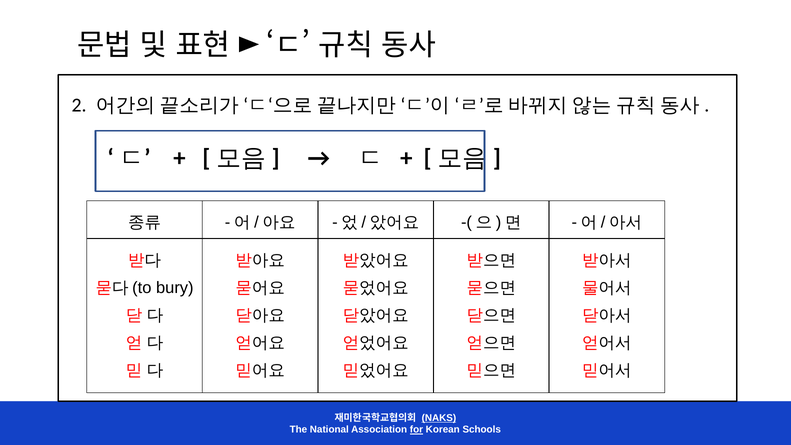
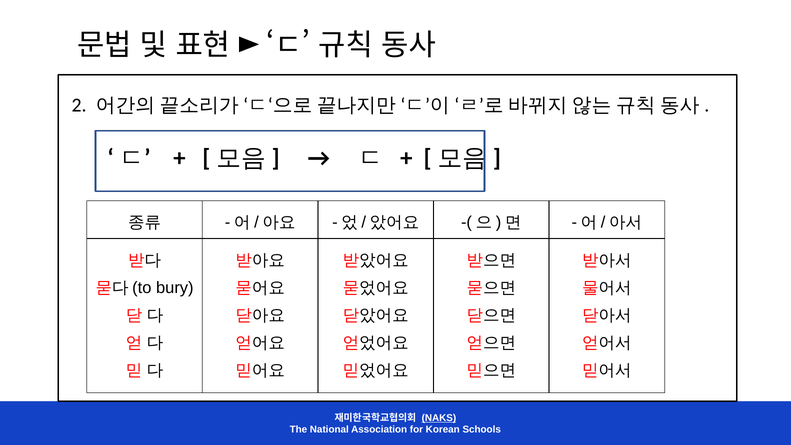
for underline: present -> none
